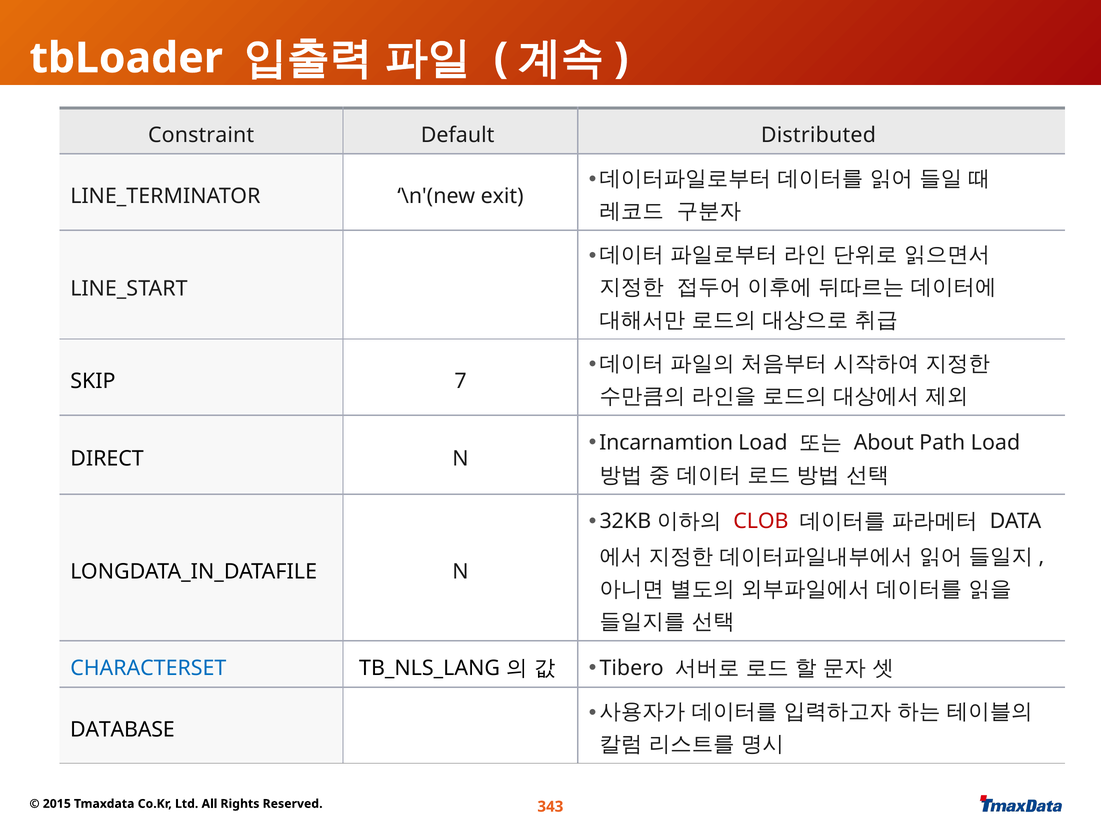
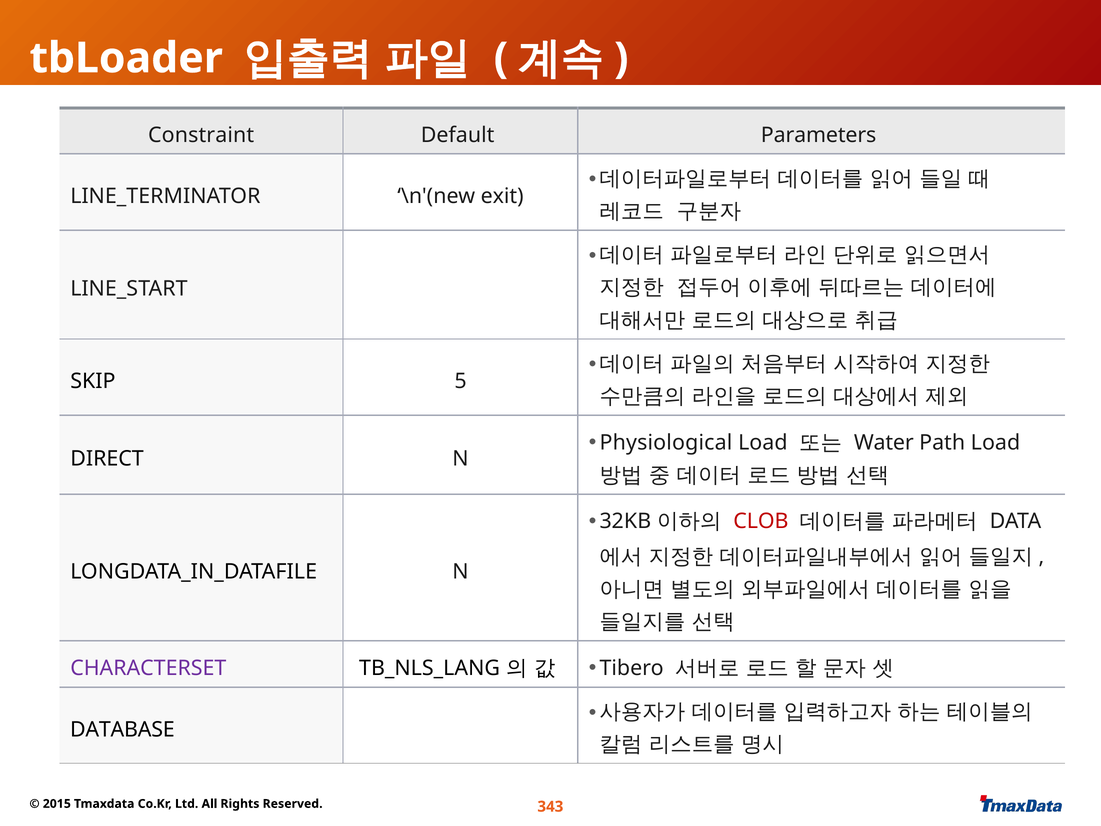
Distributed: Distributed -> Parameters
7: 7 -> 5
Incarnamtion: Incarnamtion -> Physiological
About: About -> Water
CHARACTERSET colour: blue -> purple
